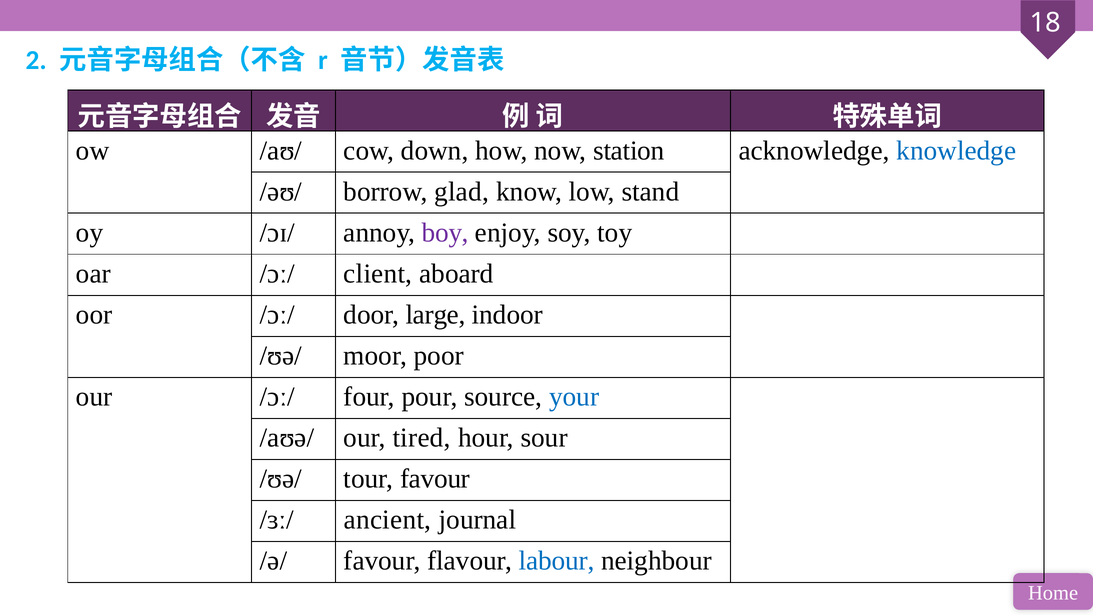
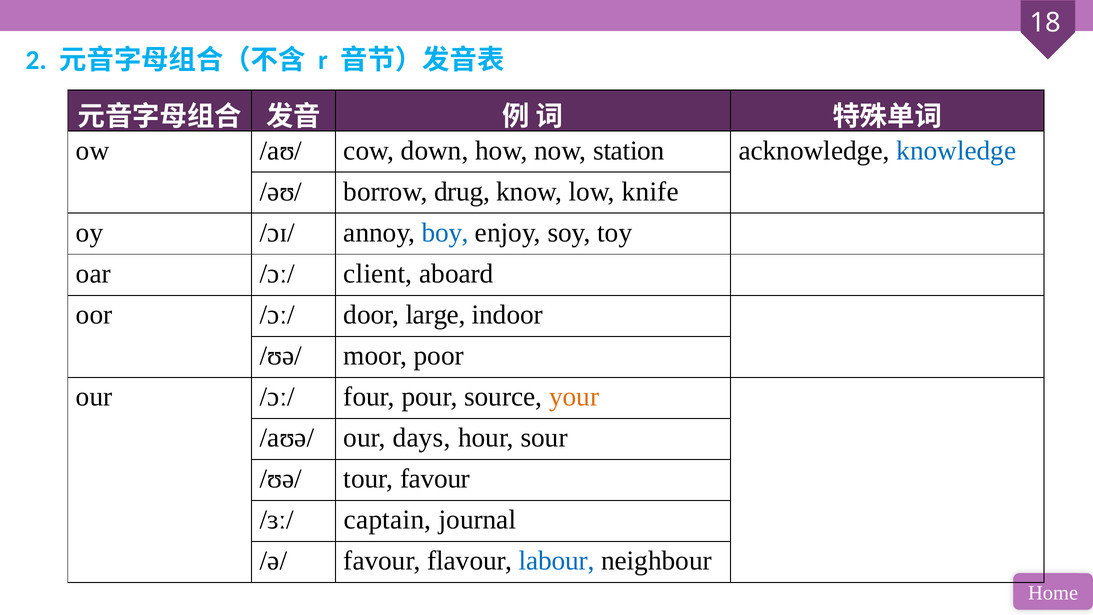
glad: glad -> drug
stand: stand -> knife
boy colour: purple -> blue
your colour: blue -> orange
tired: tired -> days
ancient: ancient -> captain
